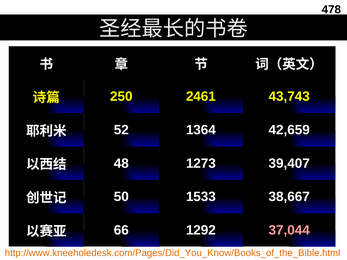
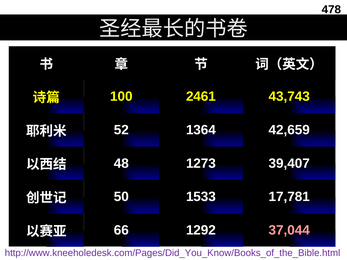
250: 250 -> 100
38,667: 38,667 -> 17,781
http://www.kneeholedesk.com/Pages/Did_You_Know/Books_of_the_Bible.html colour: orange -> purple
